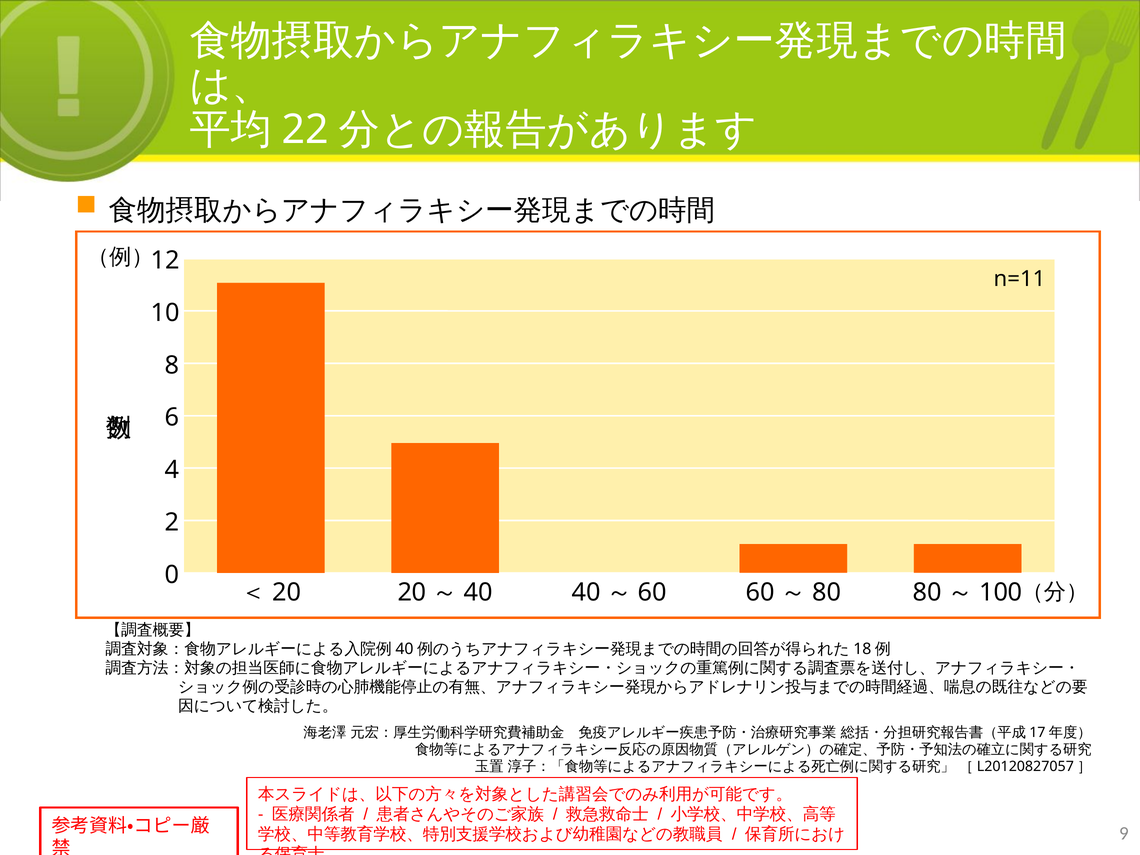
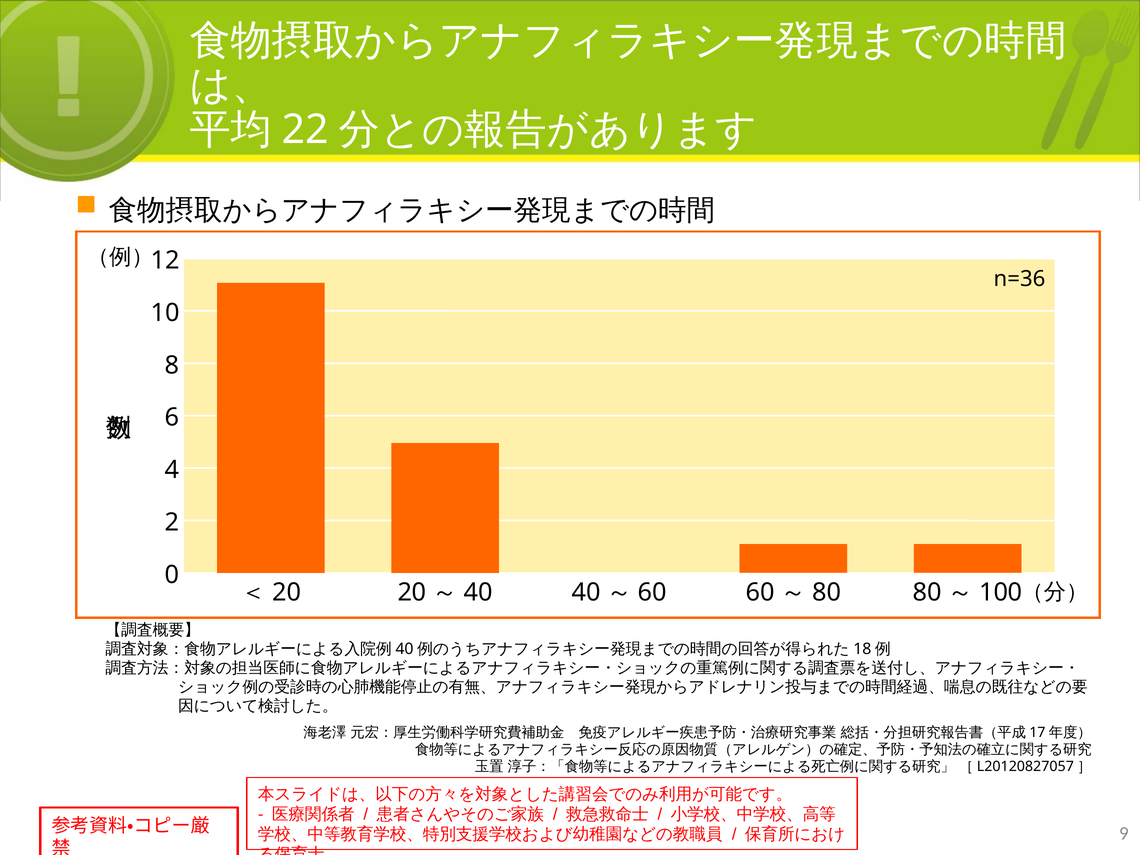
n=11: n=11 -> n=36
